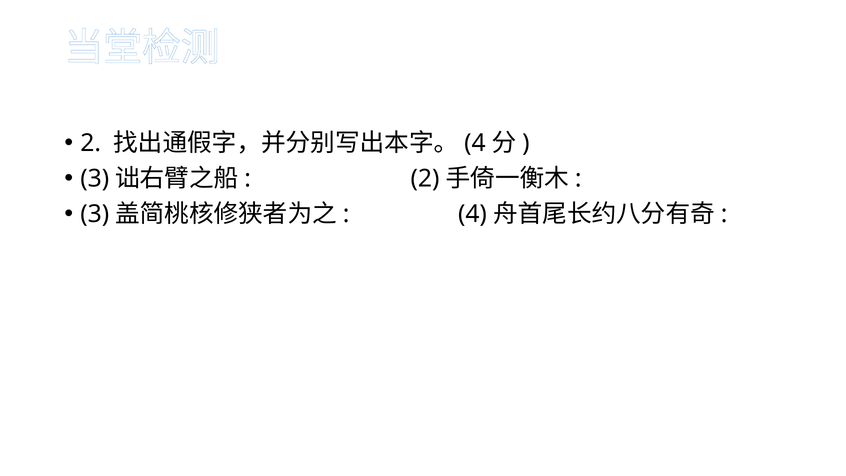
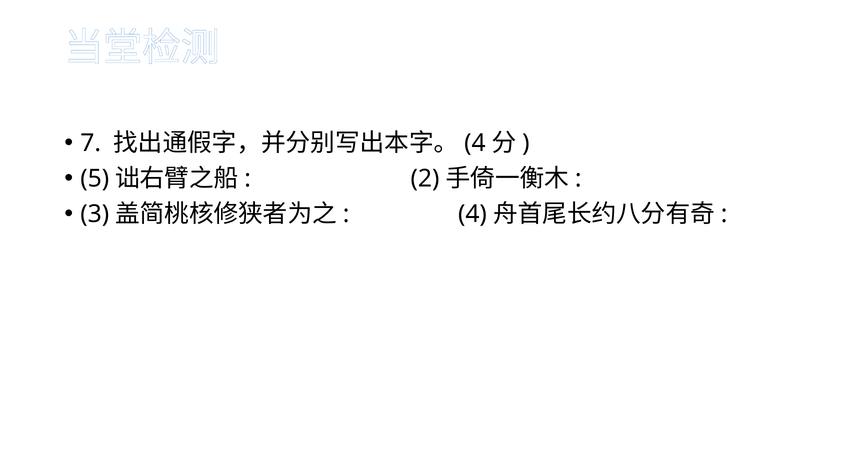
2 at (91, 143): 2 -> 7
3 at (95, 179): 3 -> 5
